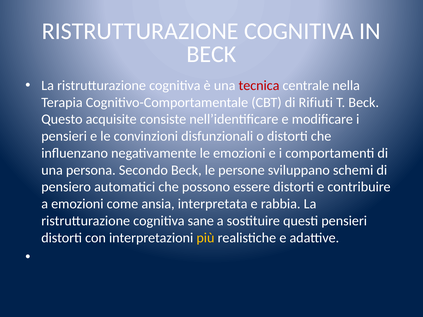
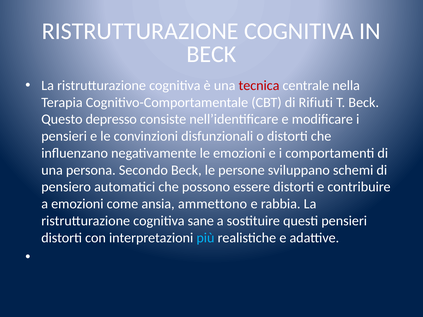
acquisite: acquisite -> depresso
interpretata: interpretata -> ammettono
più colour: yellow -> light blue
